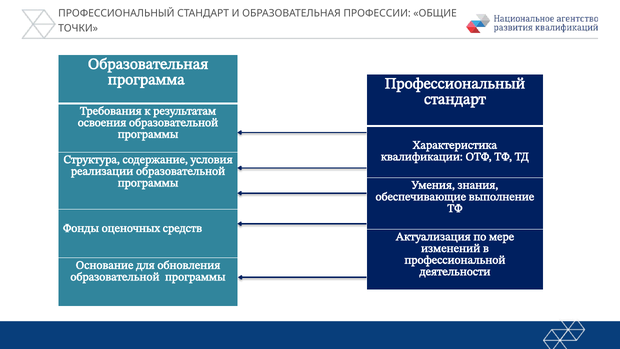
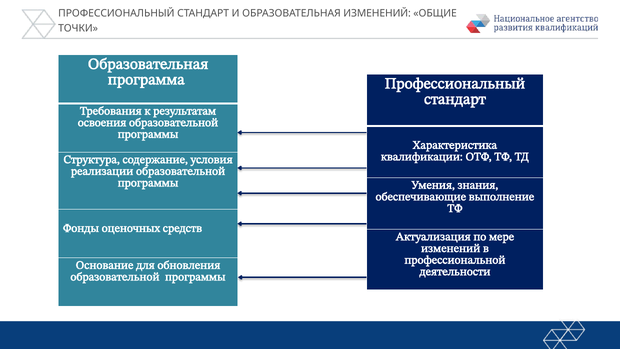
ОБРАЗОВАТЕЛЬНАЯ ПРОФЕССИИ: ПРОФЕССИИ -> ИЗМЕНЕНИЙ
